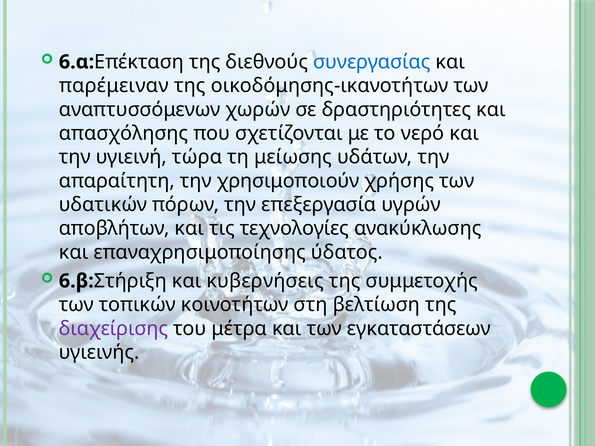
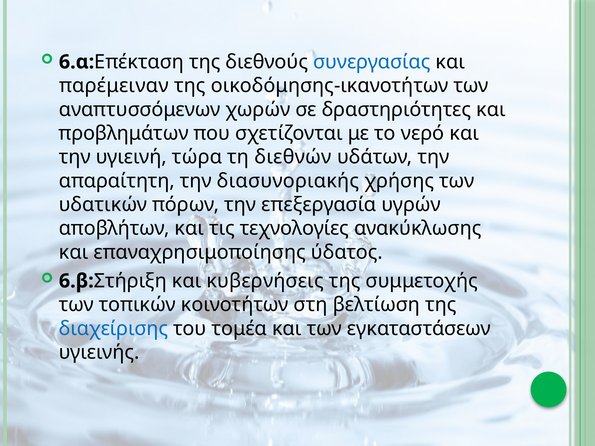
απασχόλησης: απασχόλησης -> προβλημάτων
μείωσης: μείωσης -> διεθνών
χρησιμοποιούν: χρησιμοποιούν -> διασυνοριακής
διαχείρισης colour: purple -> blue
μέτρα: μέτρα -> τομέα
